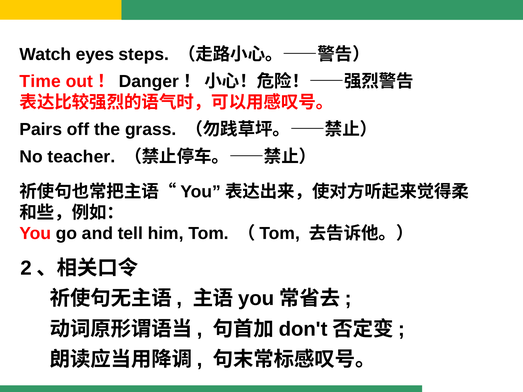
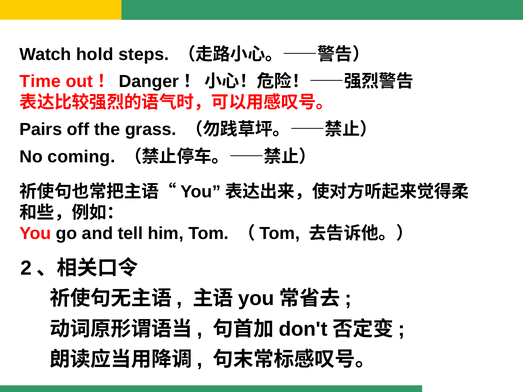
eyes: eyes -> hold
teacher: teacher -> coming
